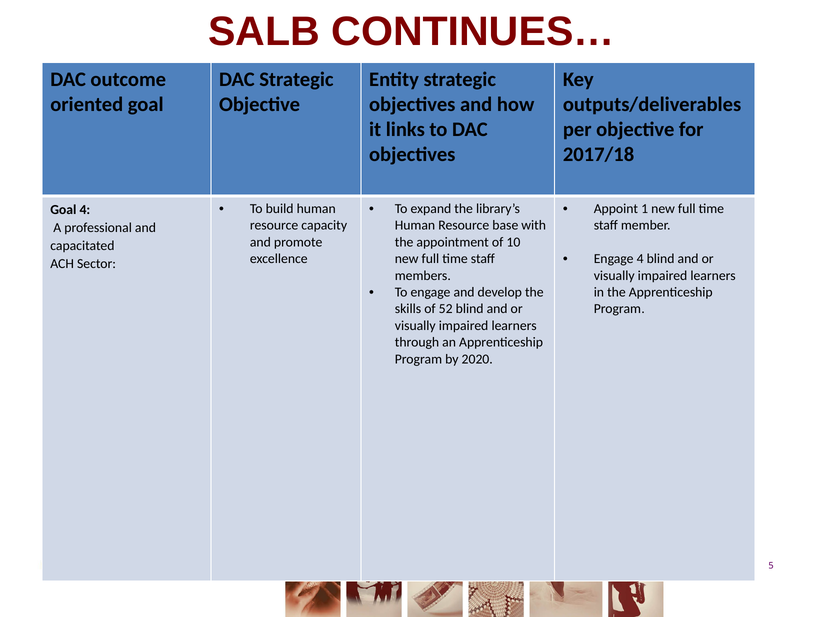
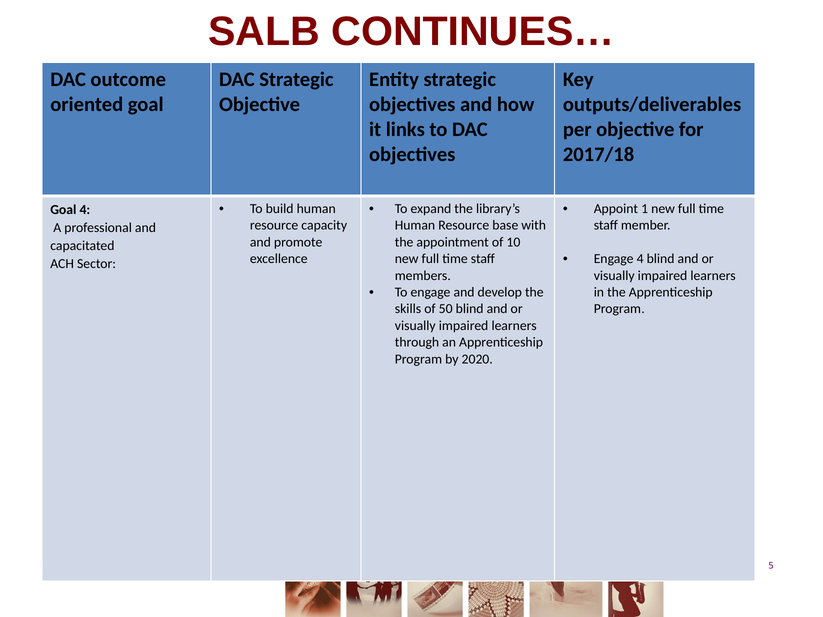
52: 52 -> 50
